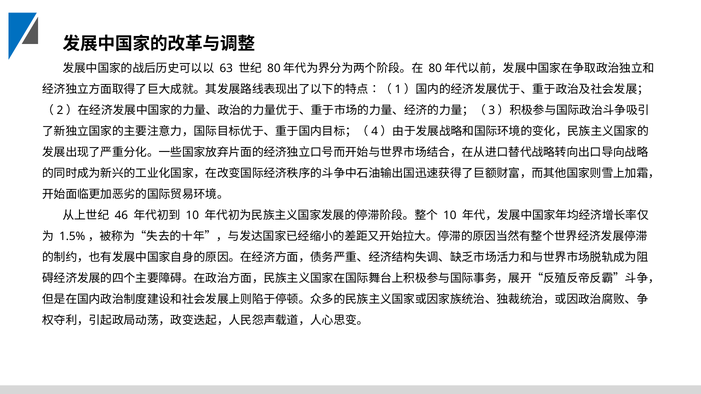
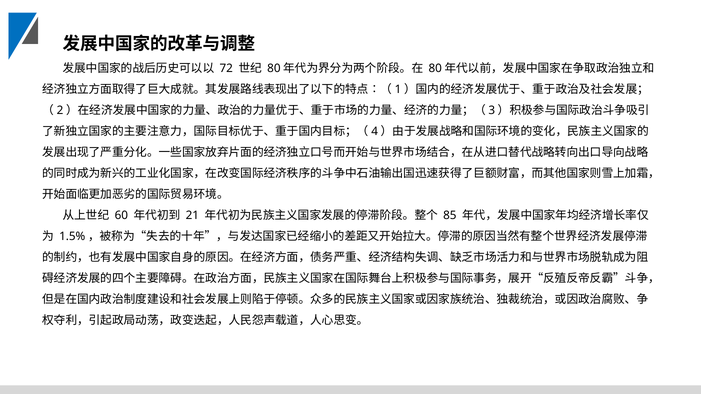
63: 63 -> 72
46: 46 -> 60
10 at (192, 215): 10 -> 21
10 at (450, 215): 10 -> 85
